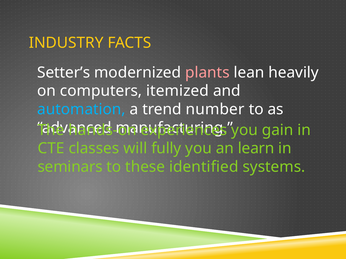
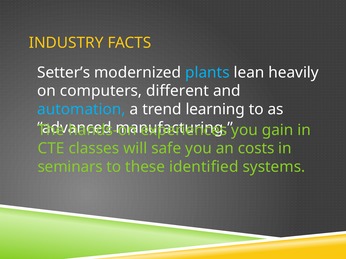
plants colour: pink -> light blue
itemized: itemized -> different
number: number -> learning
fully: fully -> safe
learn: learn -> costs
